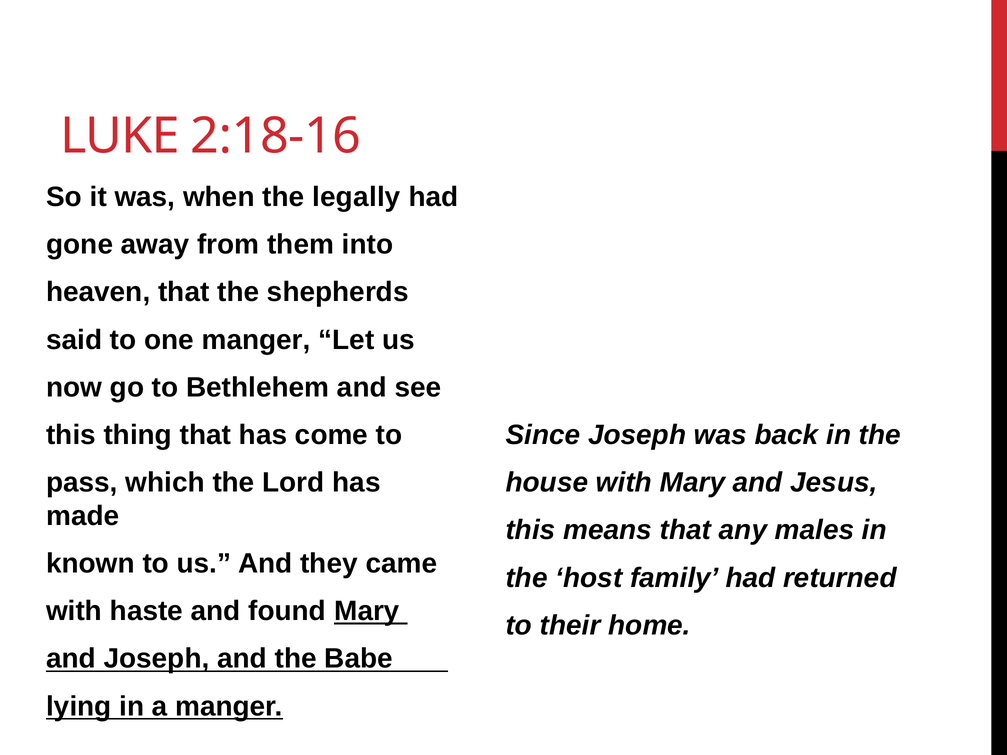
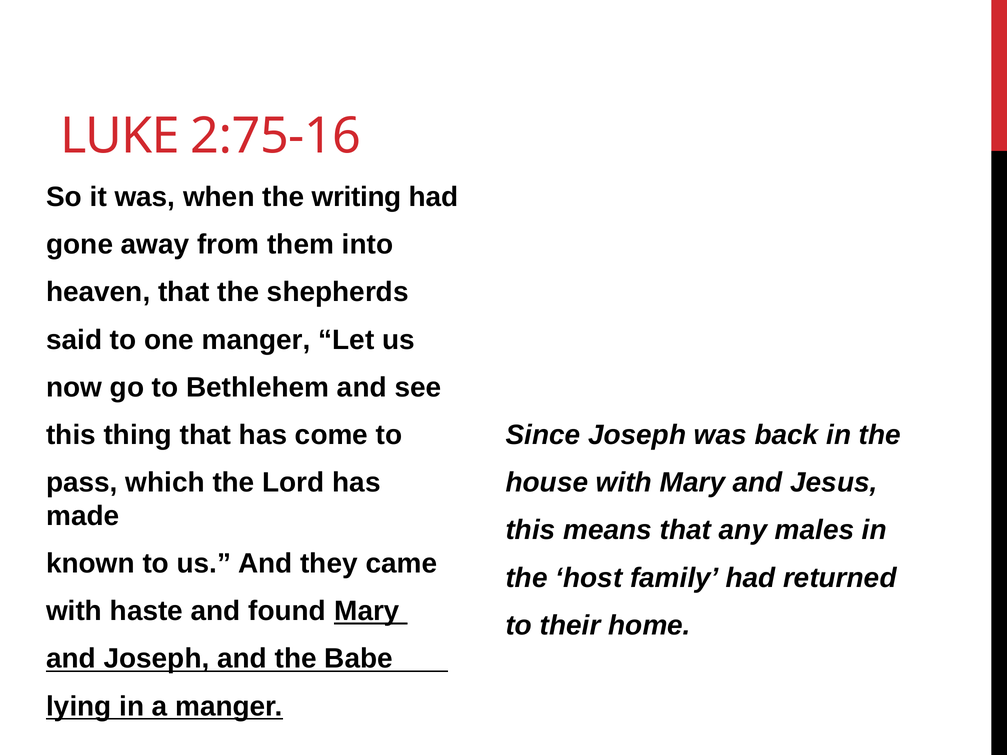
2:18-16: 2:18-16 -> 2:75-16
legally: legally -> writing
